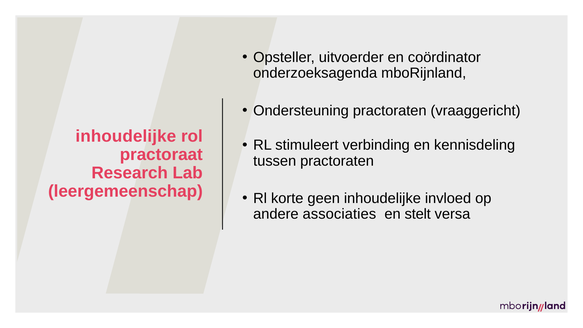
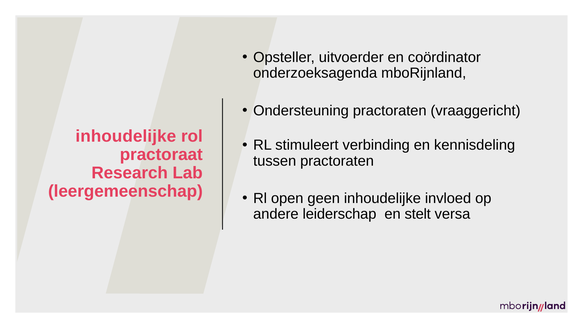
korte: korte -> open
associaties: associaties -> leiderschap
